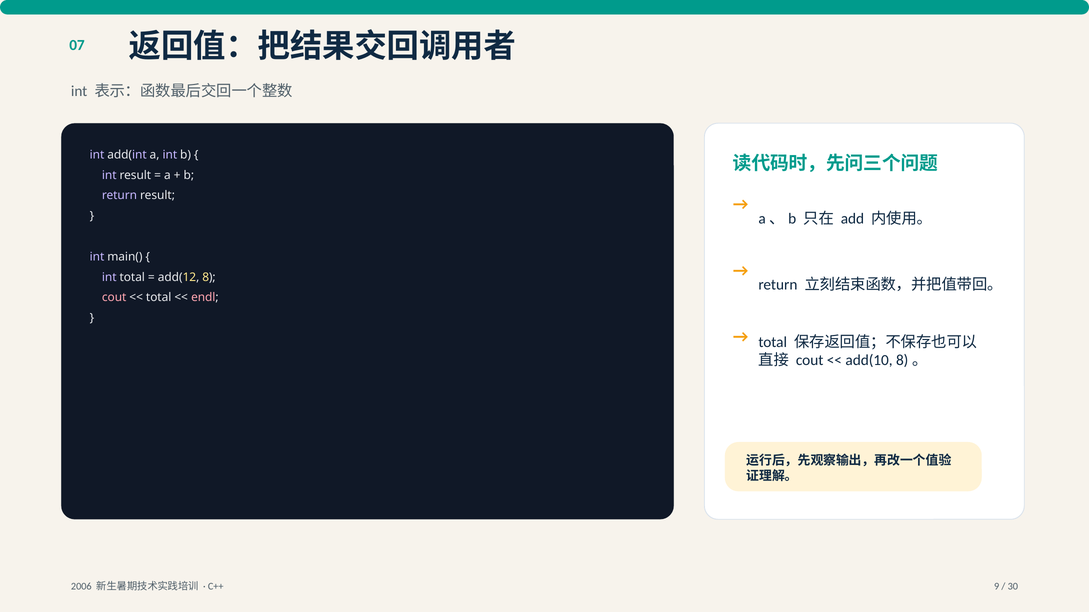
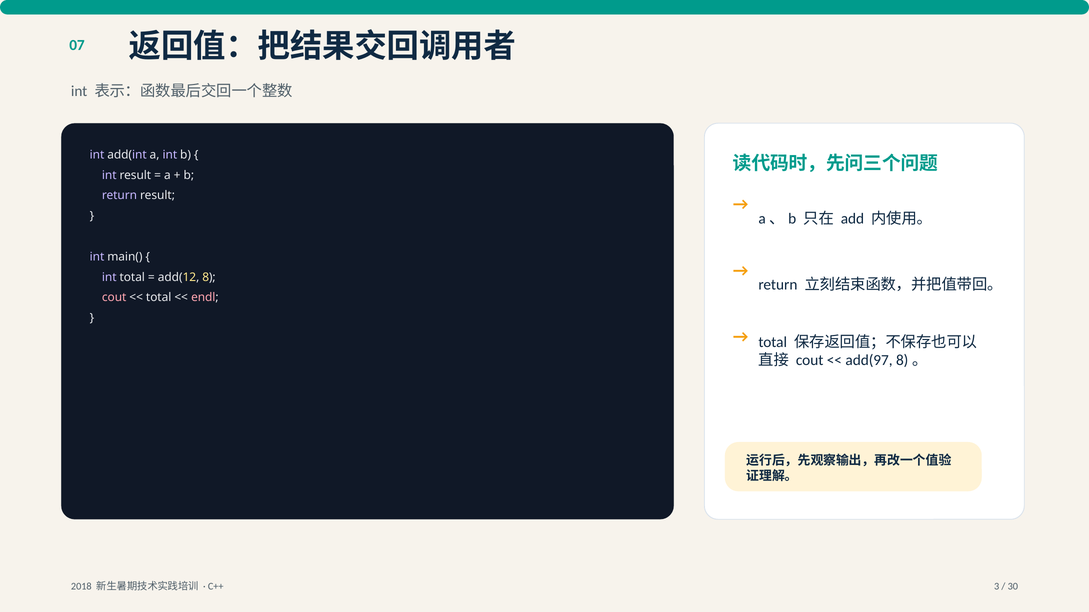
add(10: add(10 -> add(97
2006: 2006 -> 2018
9: 9 -> 3
